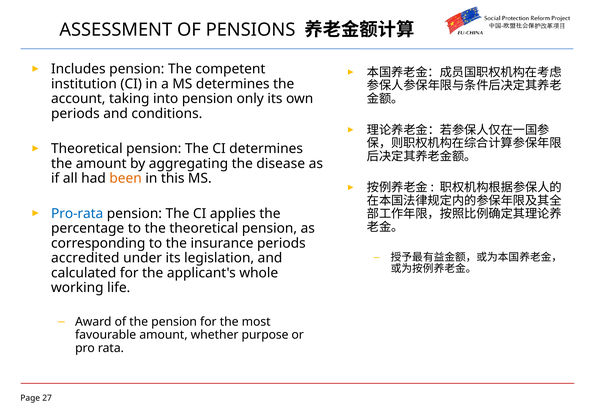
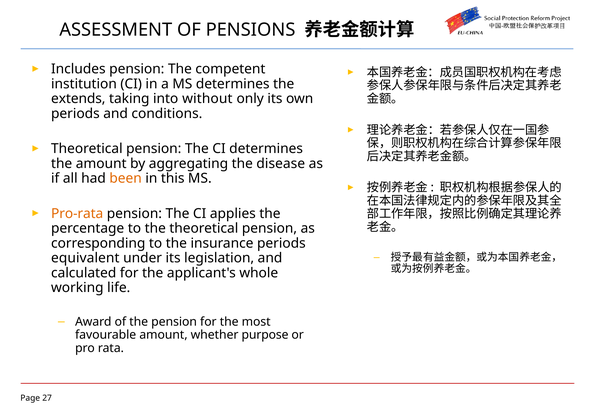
account: account -> extends
into pension: pension -> without
Pro-rata colour: blue -> orange
accredited: accredited -> equivalent
